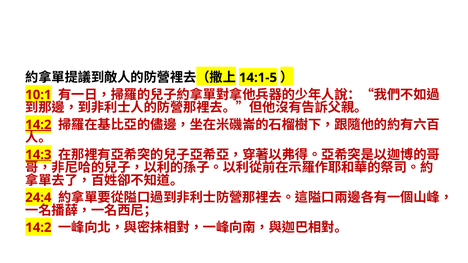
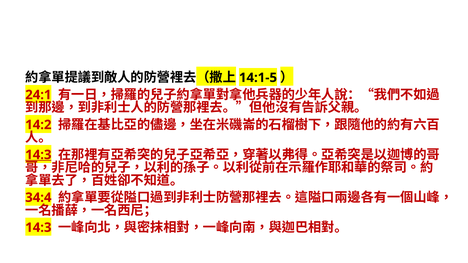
10:1: 10:1 -> 24:1
14:2 at (38, 125) underline: present -> none
24:4: 24:4 -> 34:4
14:2 at (38, 228): 14:2 -> 14:3
